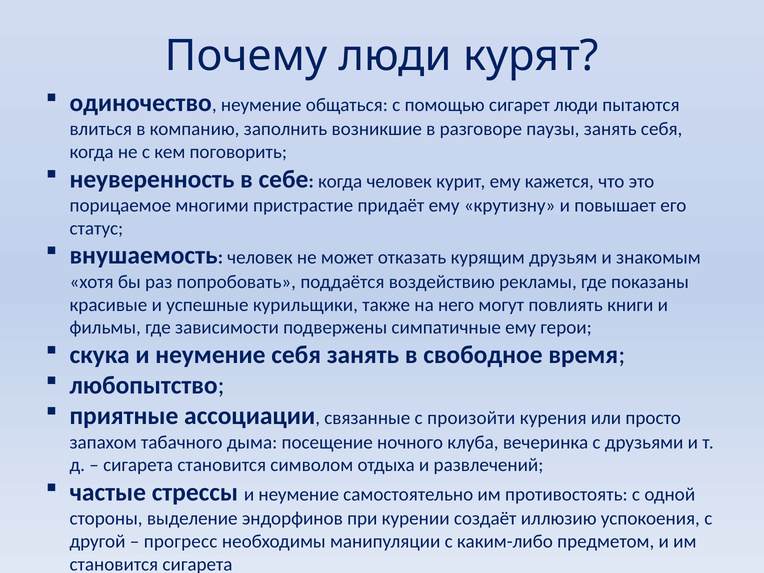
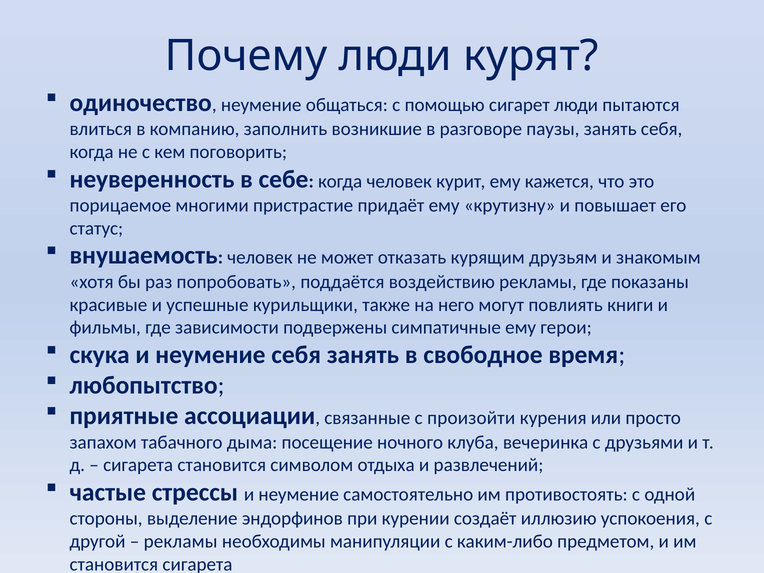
прогресс at (181, 542): прогресс -> рекламы
